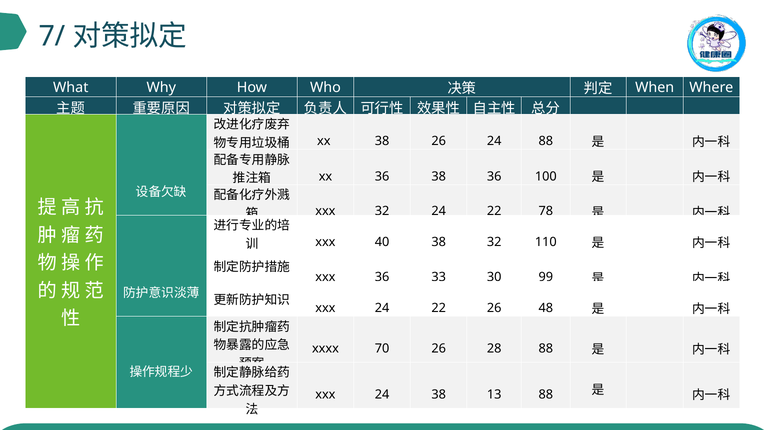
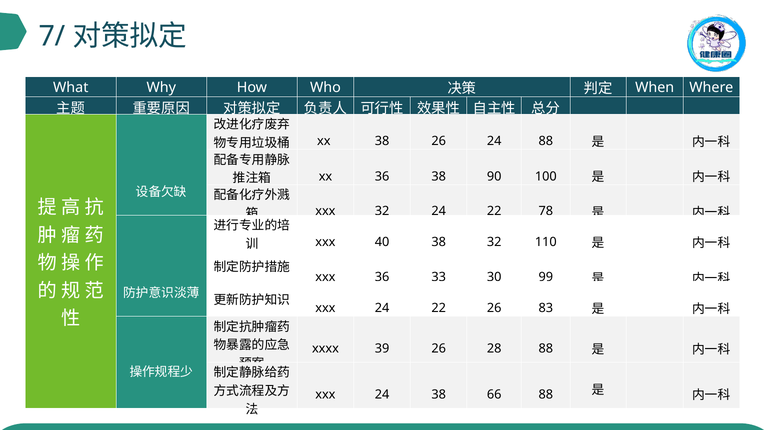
38 36: 36 -> 90
48: 48 -> 83
70: 70 -> 39
13: 13 -> 66
